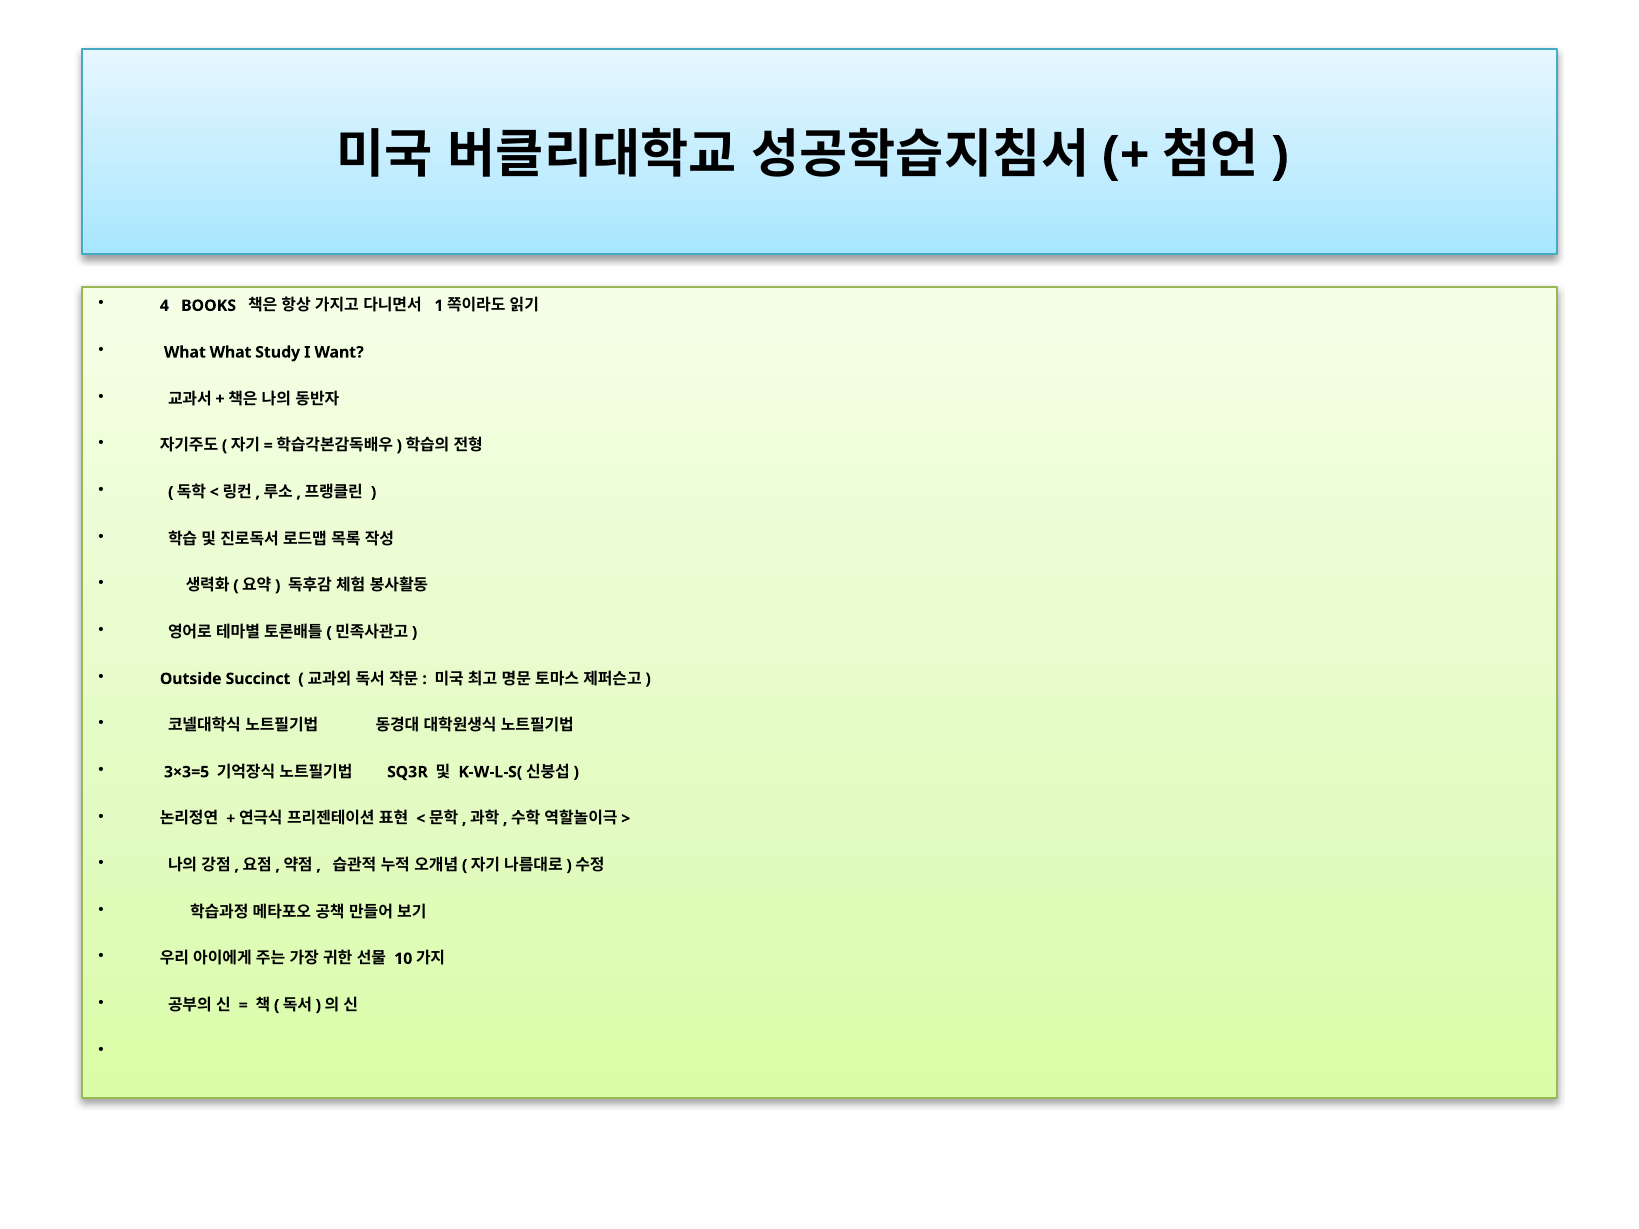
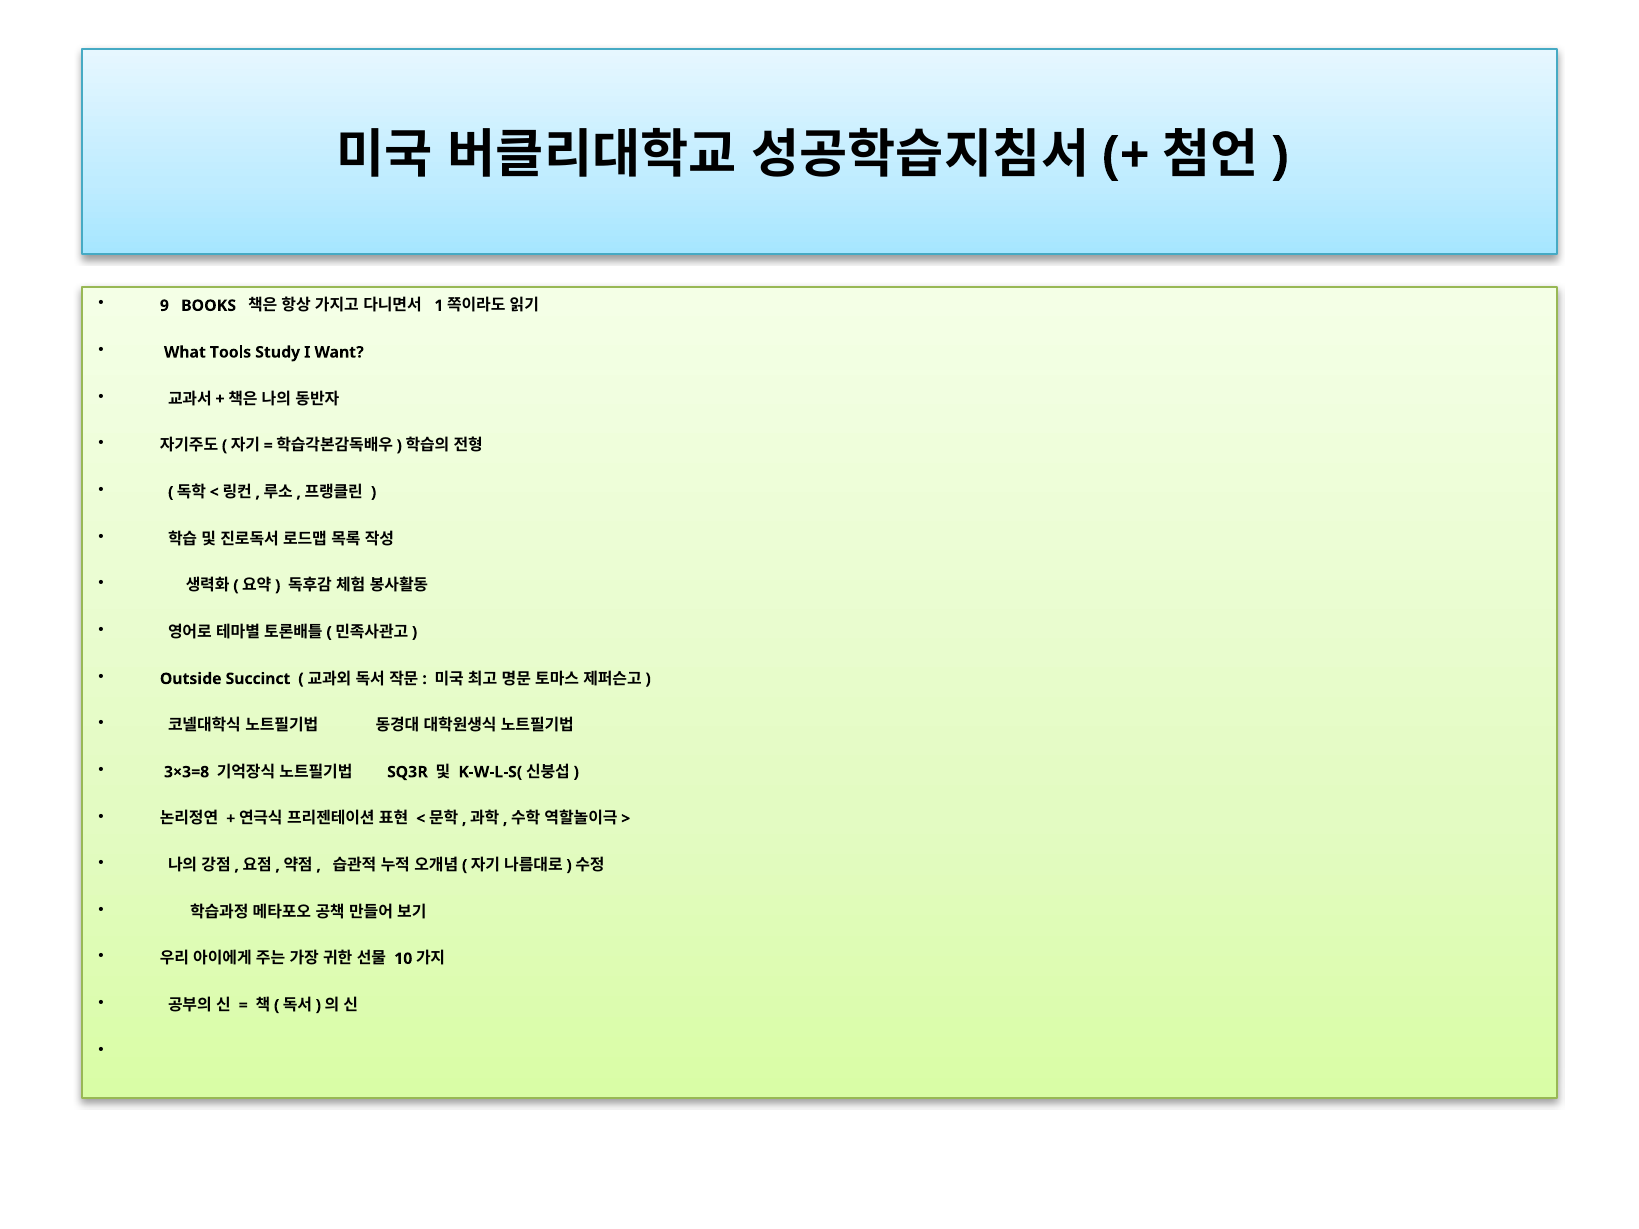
4: 4 -> 9
What What: What -> Tools
3×3=5: 3×3=5 -> 3×3=8
